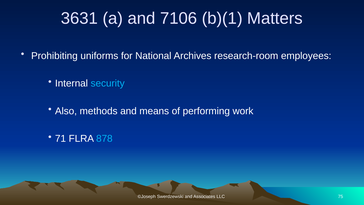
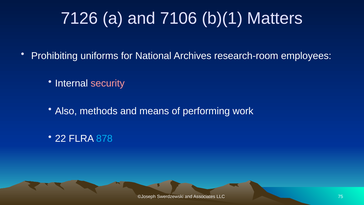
3631: 3631 -> 7126
security colour: light blue -> pink
71: 71 -> 22
